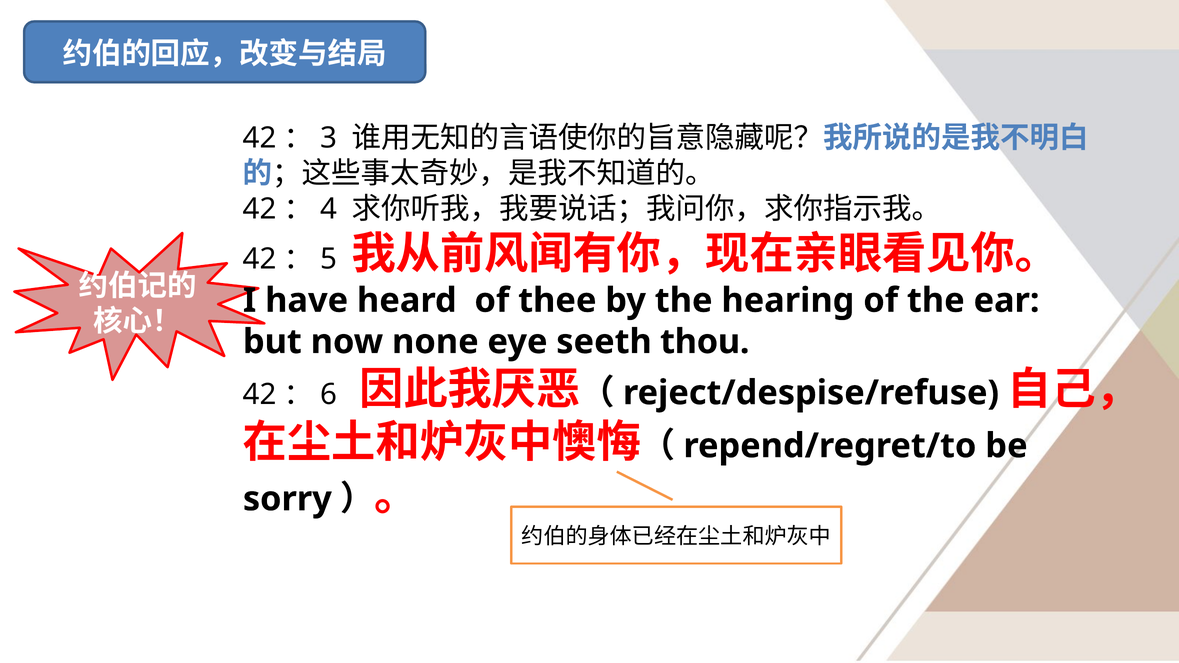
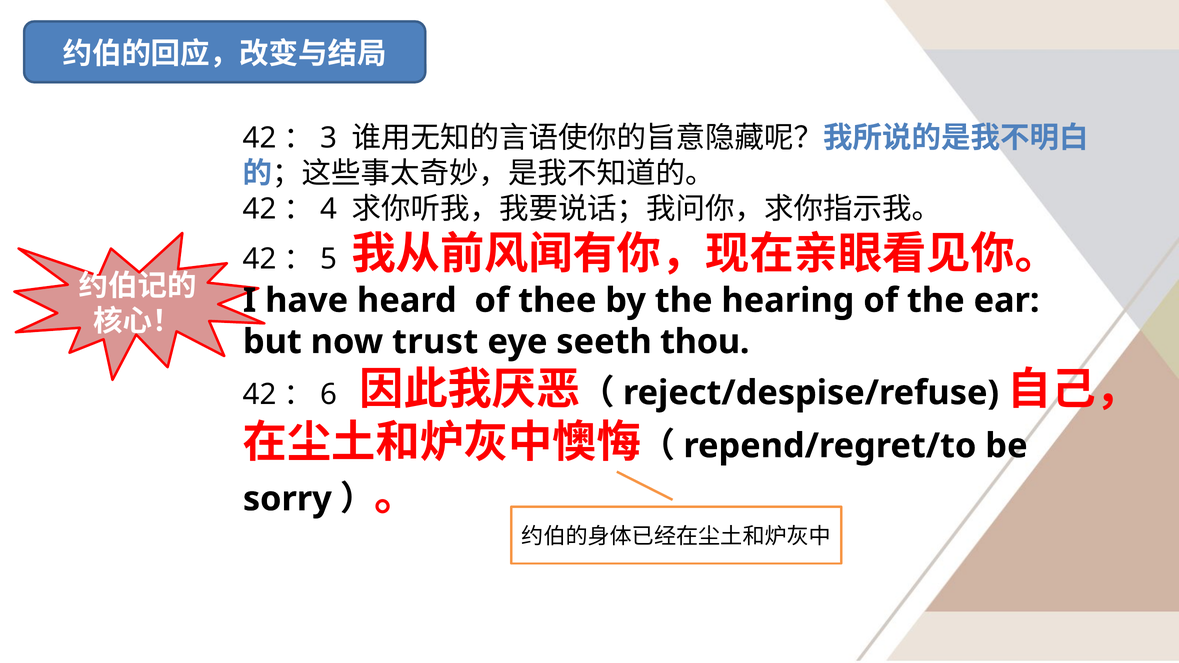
none: none -> trust
